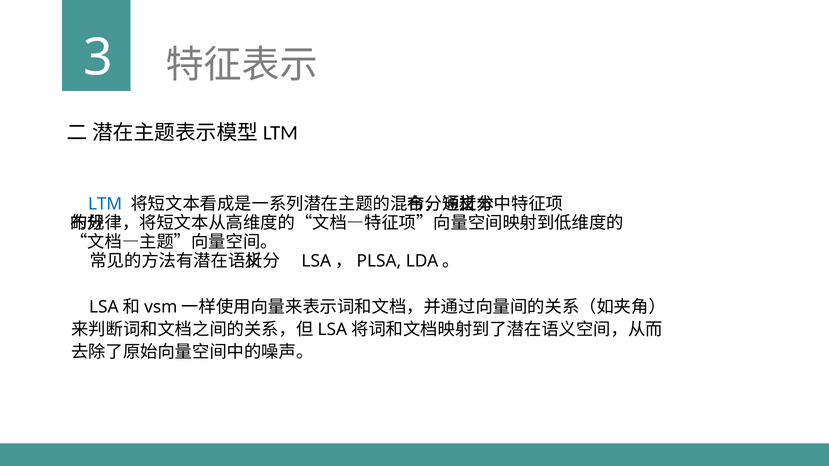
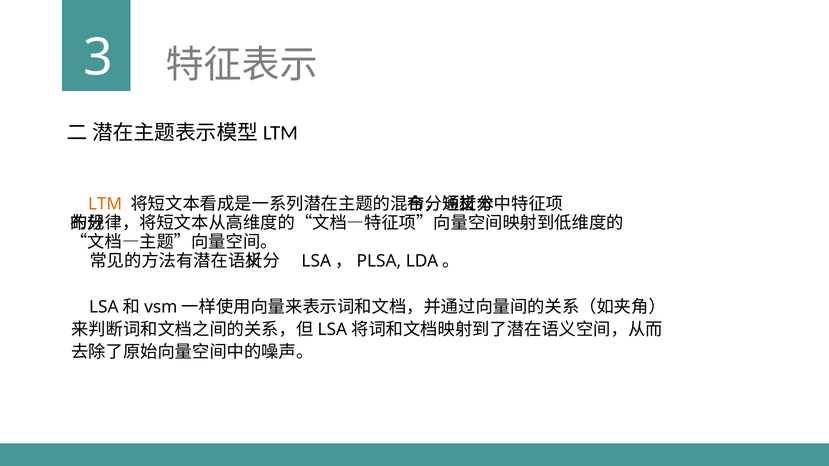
LTM colour: blue -> orange
